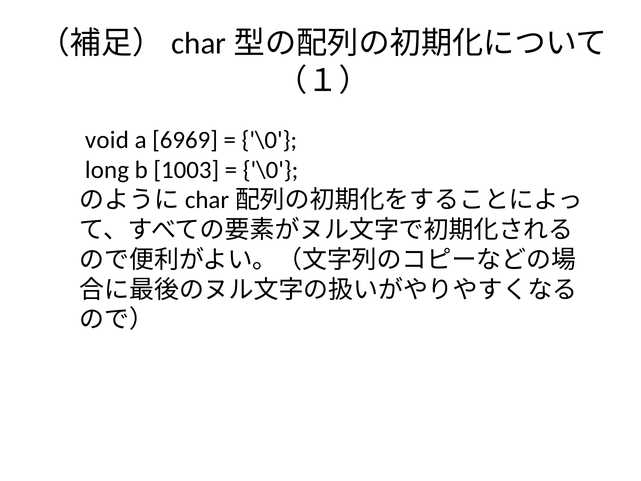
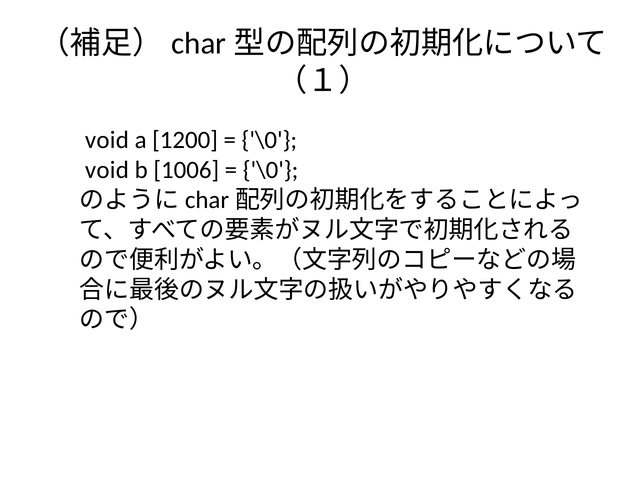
6969: 6969 -> 1200
long at (107, 170): long -> void
1003: 1003 -> 1006
